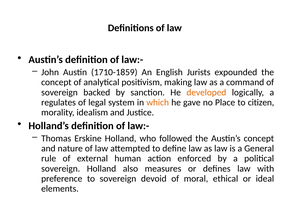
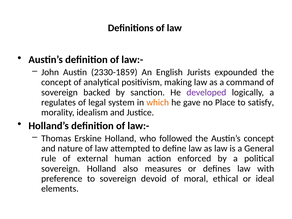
1710-1859: 1710-1859 -> 2330-1859
developed colour: orange -> purple
citizen: citizen -> satisfy
